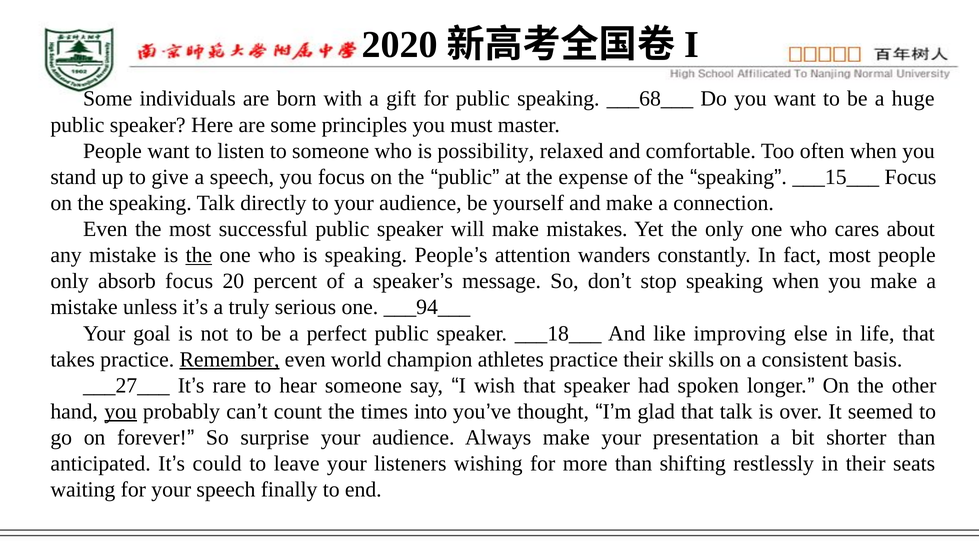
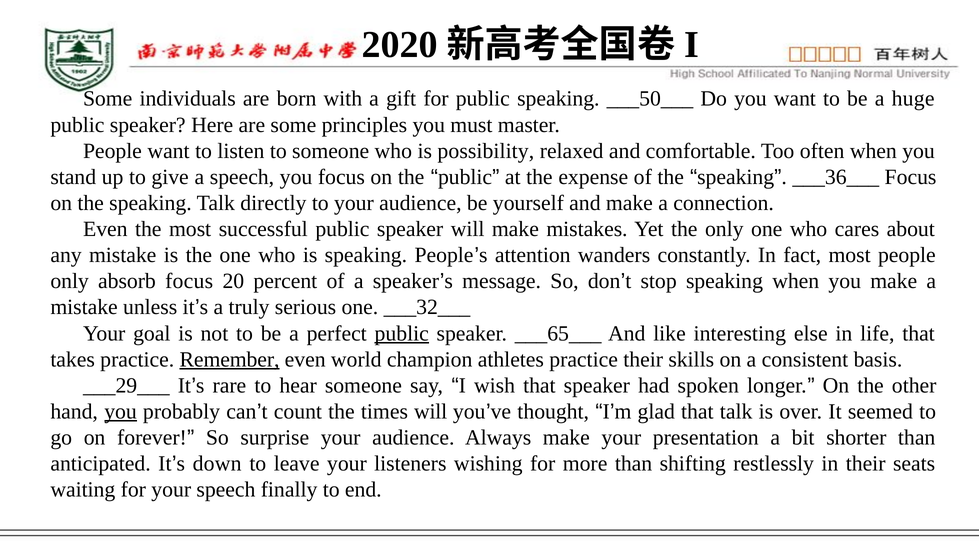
___68___: ___68___ -> ___50___
___15___: ___15___ -> ___36___
the at (199, 255) underline: present -> none
___94___: ___94___ -> ___32___
public at (402, 334) underline: none -> present
___18___: ___18___ -> ___65___
improving: improving -> interesting
___27___: ___27___ -> ___29___
times into: into -> will
could: could -> down
